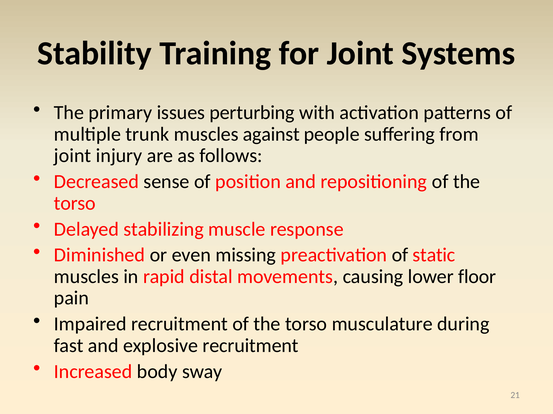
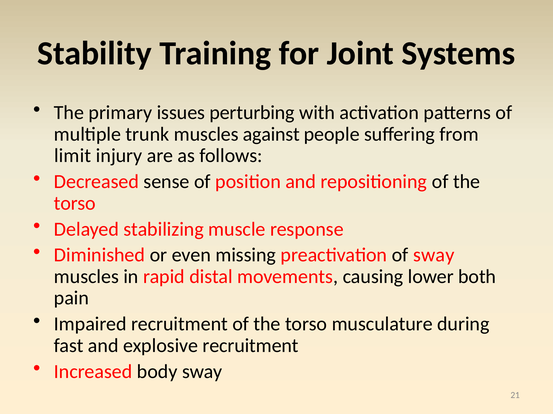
joint at (73, 156): joint -> limit
of static: static -> sway
floor: floor -> both
